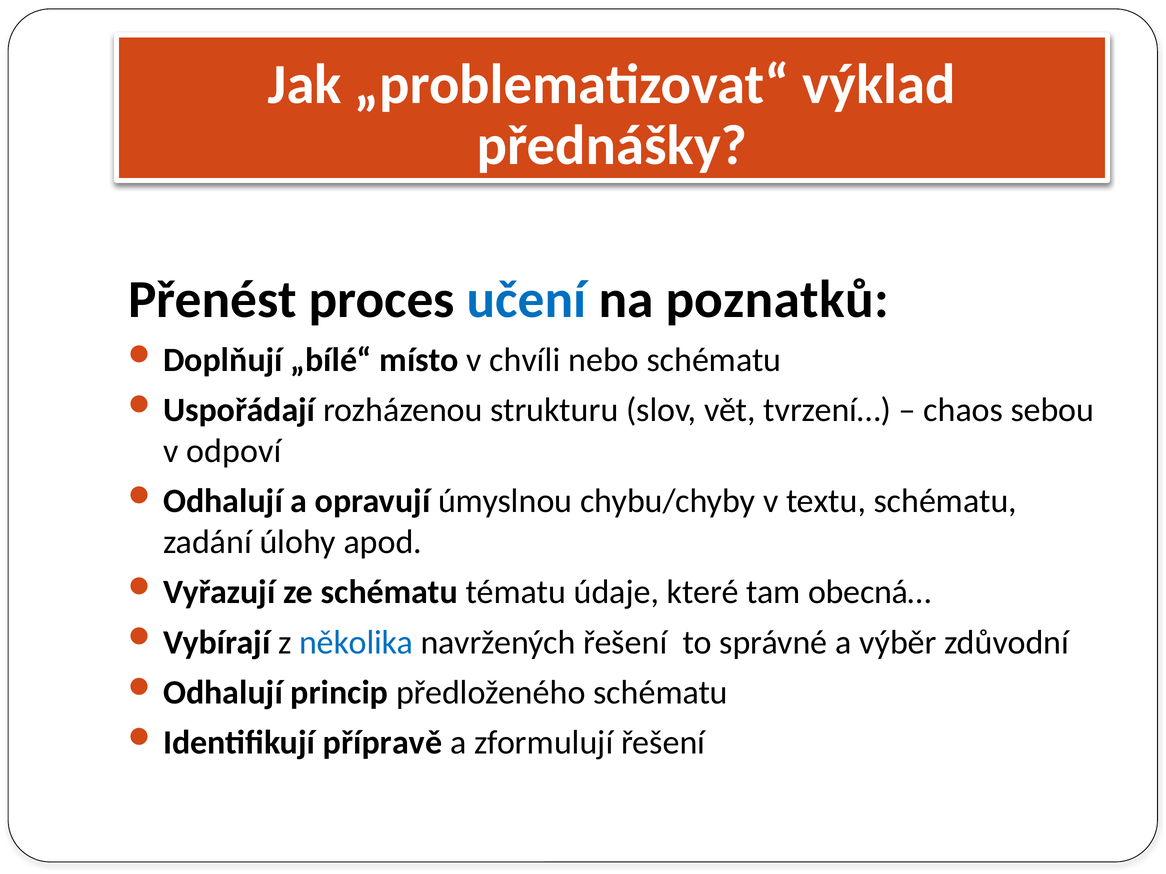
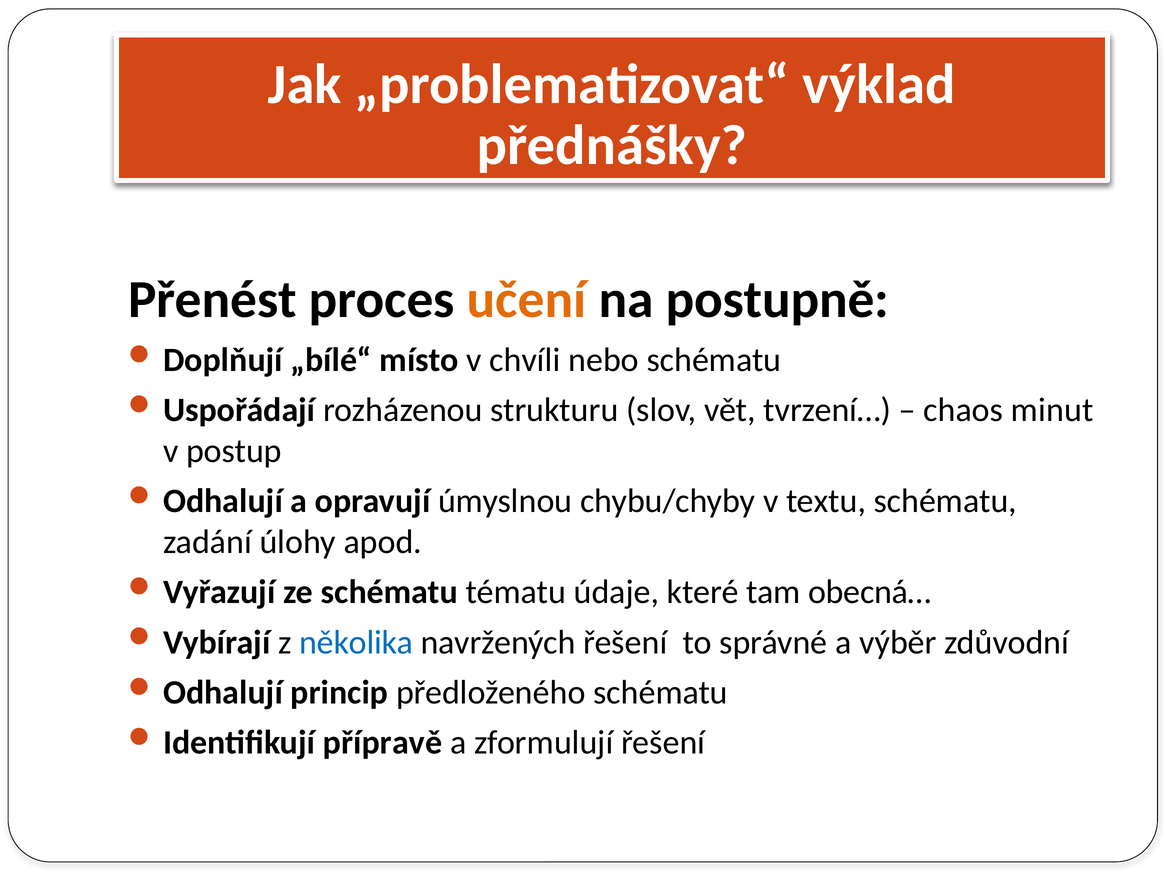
učení colour: blue -> orange
poznatků: poznatků -> postupně
sebou: sebou -> minut
odpoví: odpoví -> postup
